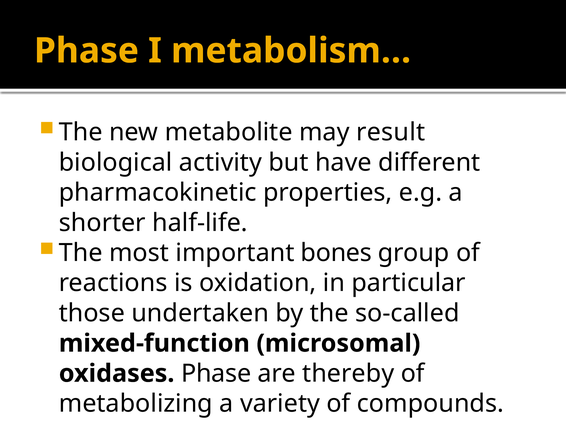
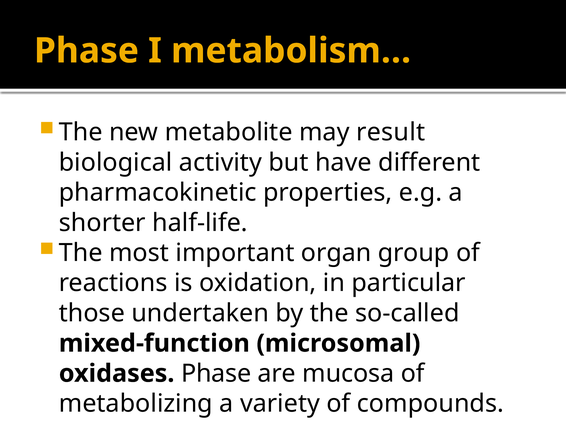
bones: bones -> organ
thereby: thereby -> mucosa
